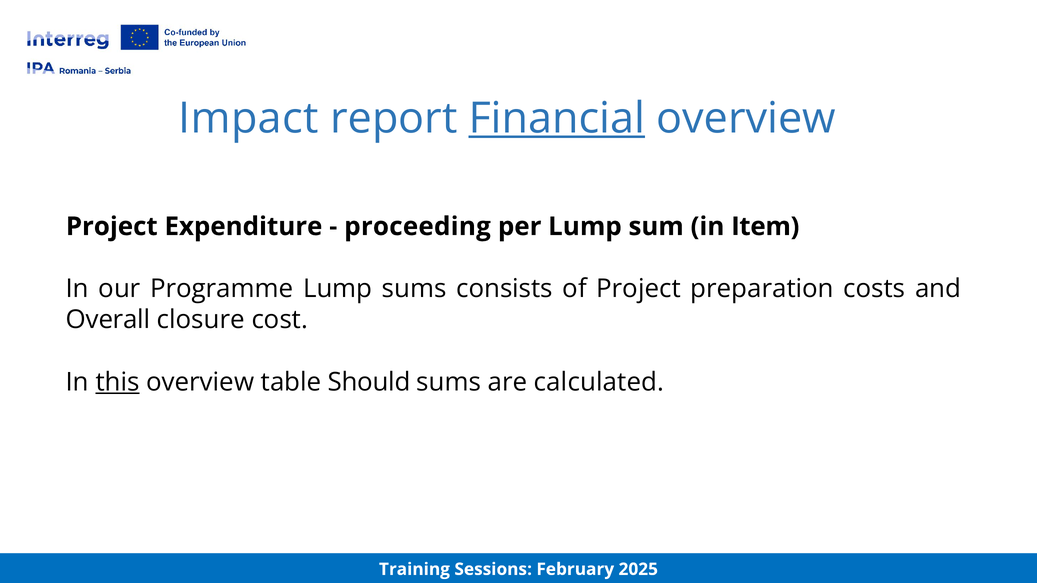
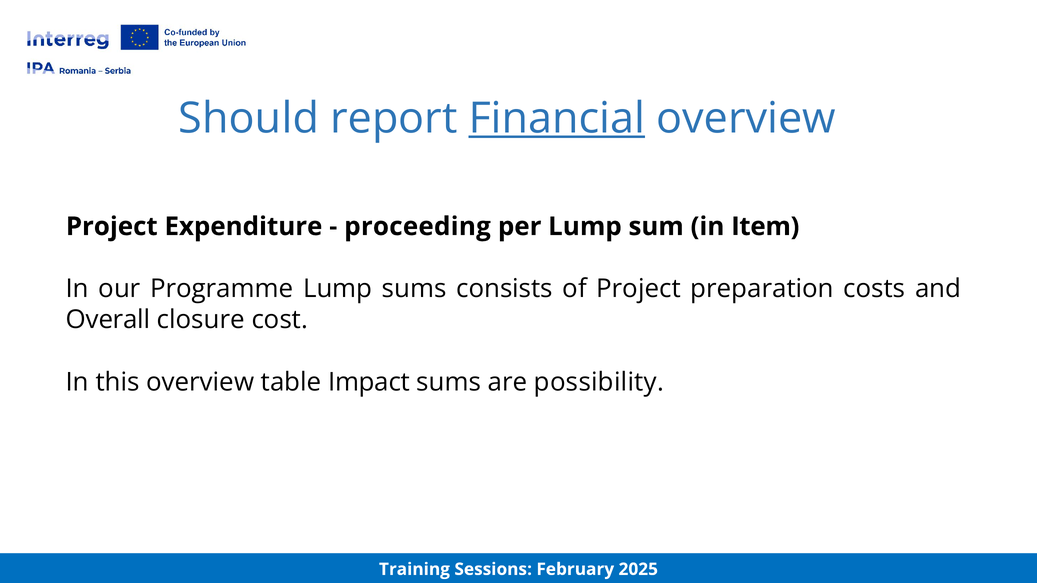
Impact: Impact -> Should
this underline: present -> none
Should: Should -> Impact
calculated: calculated -> possibility
